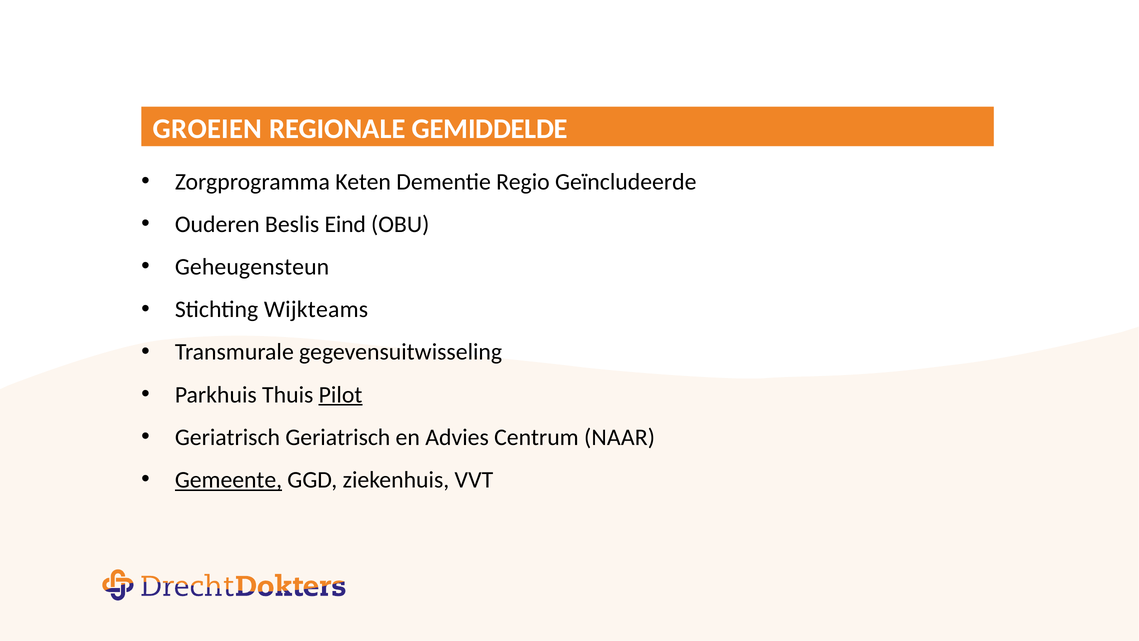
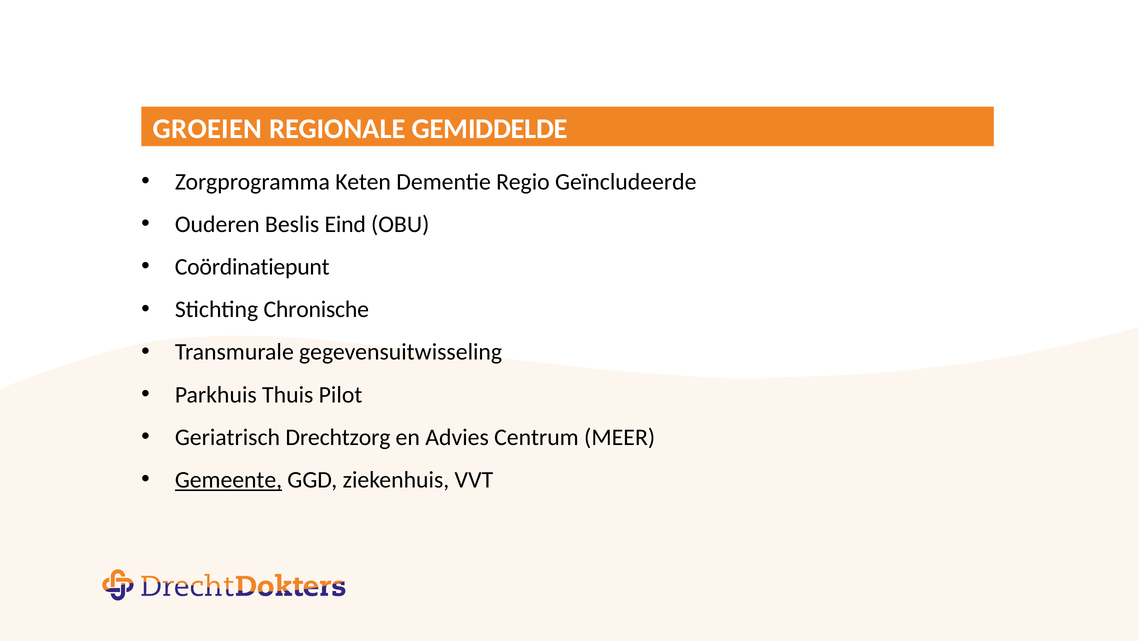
Geheugensteun: Geheugensteun -> Coördinatiepunt
Wijkteams: Wijkteams -> Chronische
Pilot underline: present -> none
Geriatrisch Geriatrisch: Geriatrisch -> Drechtzorg
NAAR: NAAR -> MEER
